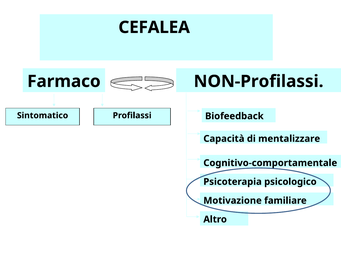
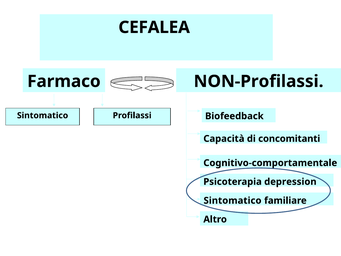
mentalizzare: mentalizzare -> concomitanti
psicologico: psicologico -> depression
Motivazione at (233, 200): Motivazione -> Sintomatico
